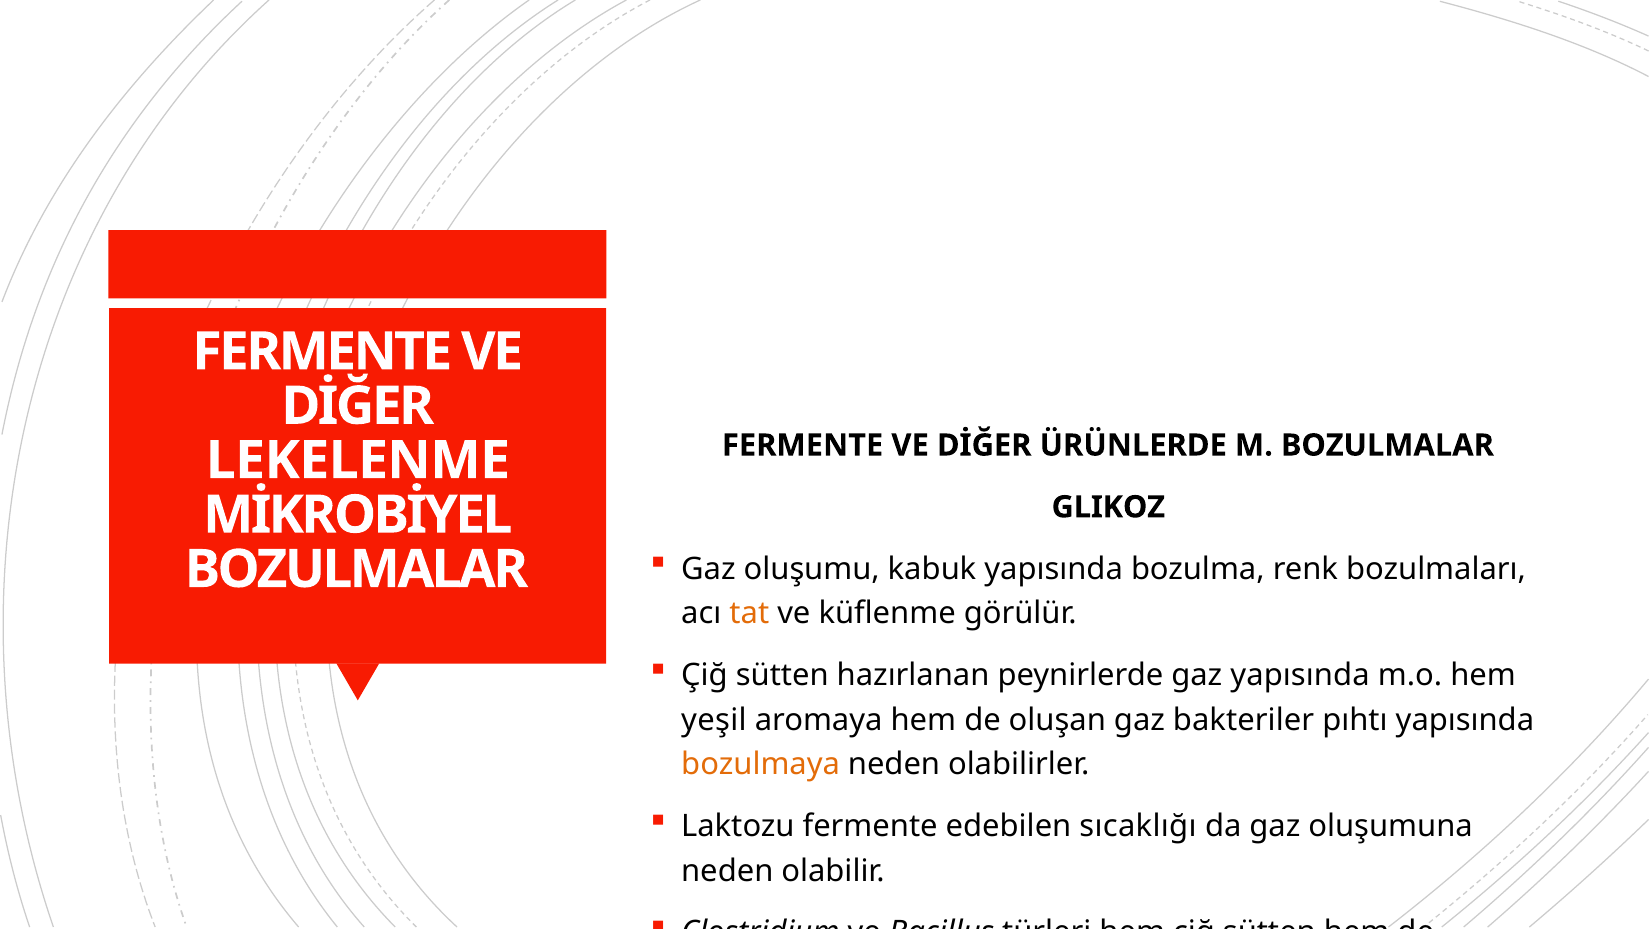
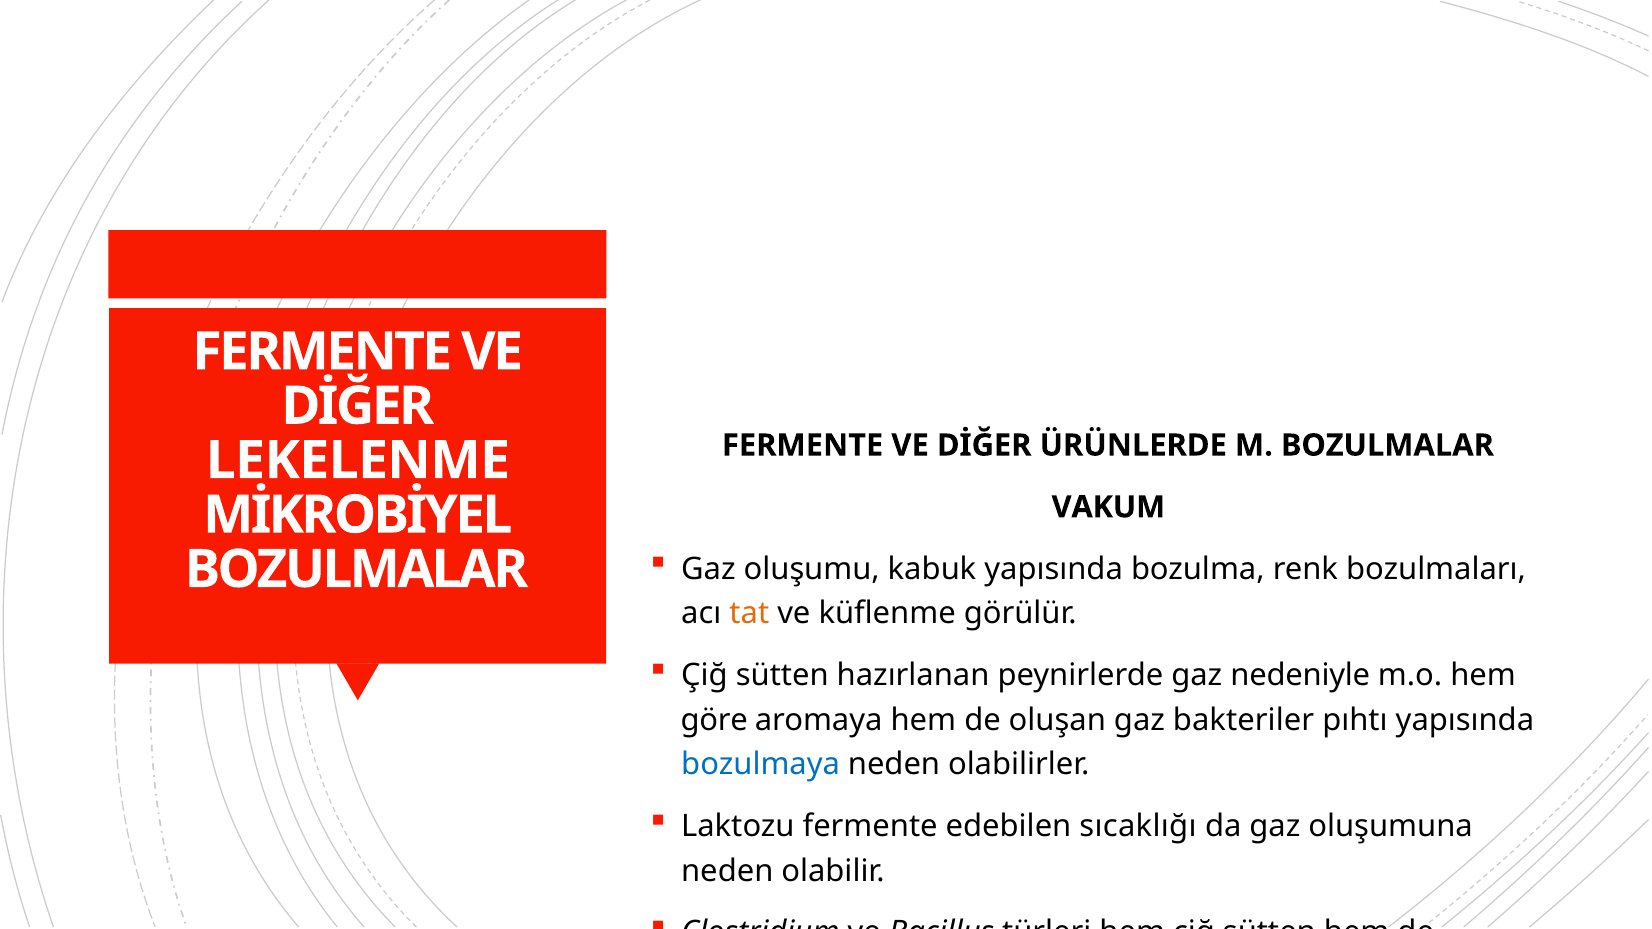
GLIKOZ: GLIKOZ -> VAKUM
gaz yapısında: yapısında -> nedeniyle
yeşil: yeşil -> göre
bozulmaya colour: orange -> blue
